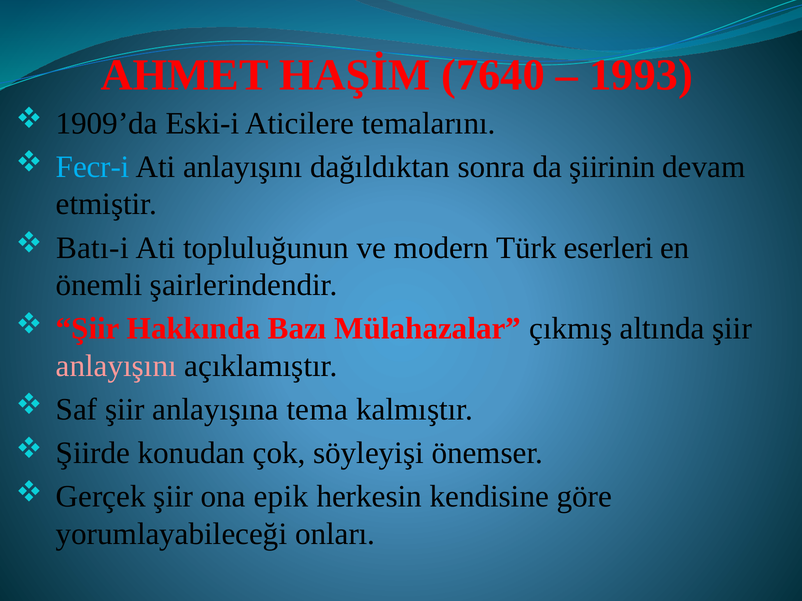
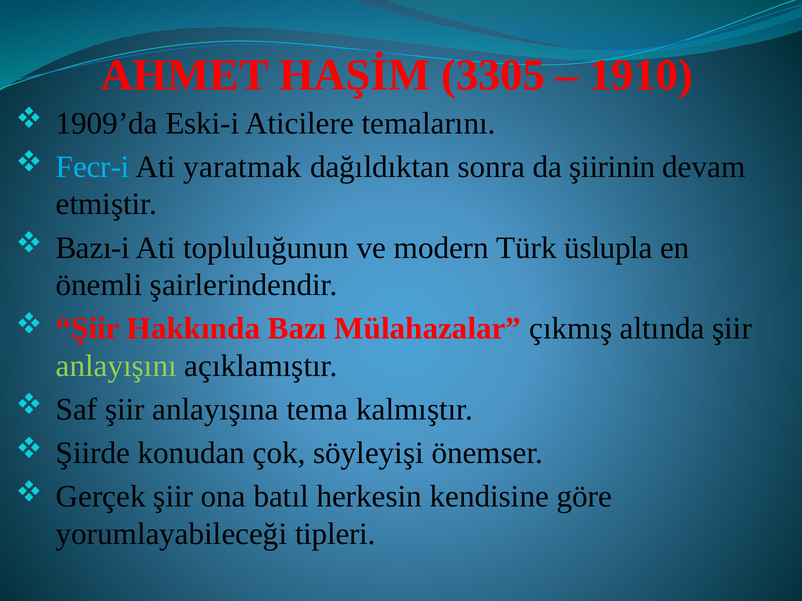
7640: 7640 -> 3305
1993: 1993 -> 1910
Ati anlayışını: anlayışını -> yaratmak
Batı-i: Batı-i -> Bazı-i
eserleri: eserleri -> üslupla
anlayışını at (116, 366) colour: pink -> light green
epik: epik -> batıl
onları: onları -> tipleri
